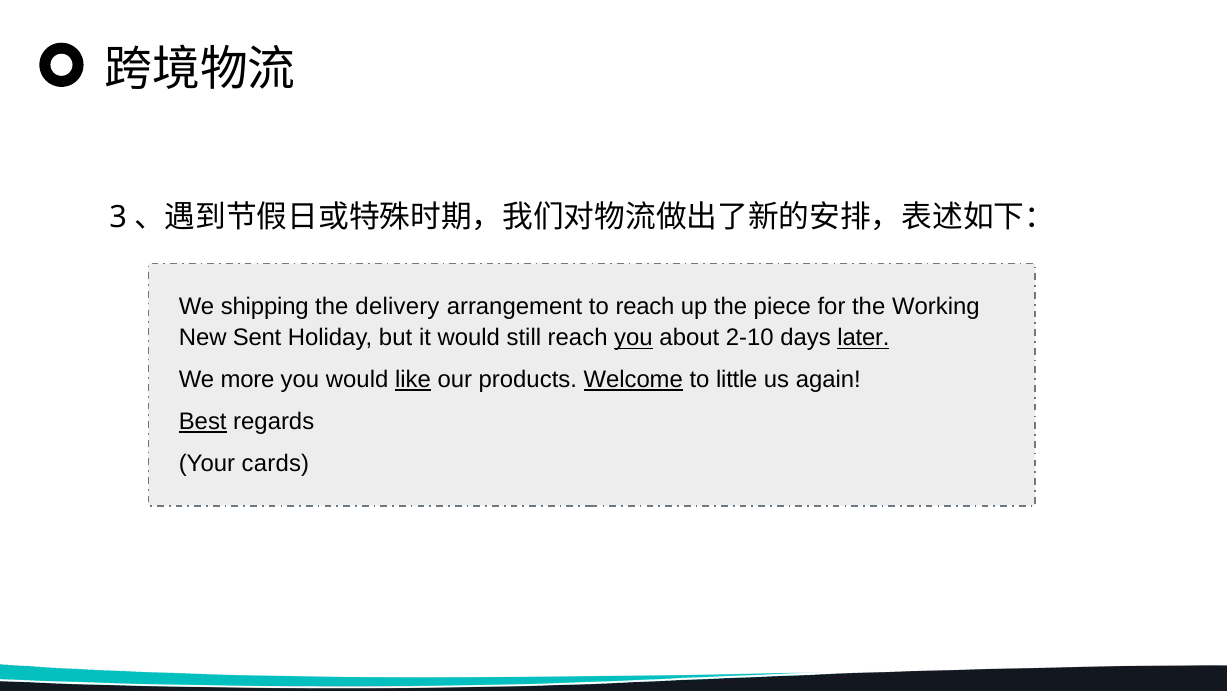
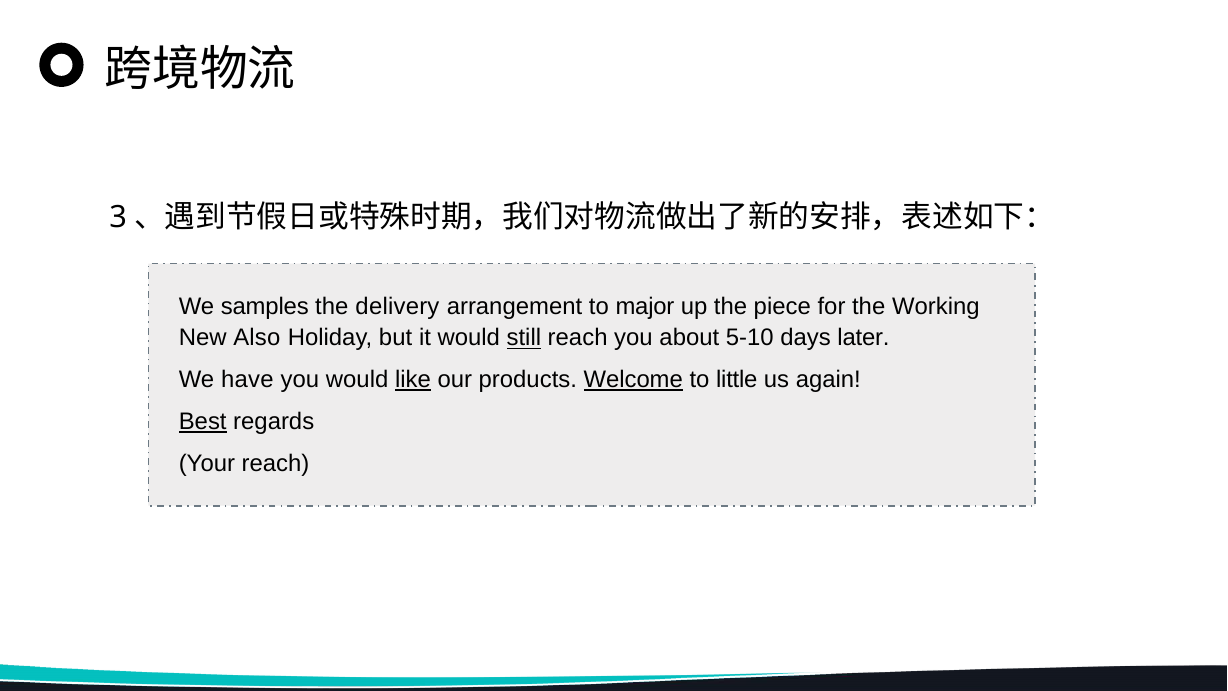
shipping: shipping -> samples
to reach: reach -> major
Sent: Sent -> Also
still underline: none -> present
you at (633, 338) underline: present -> none
2-10: 2-10 -> 5-10
later underline: present -> none
more: more -> have
Your cards: cards -> reach
